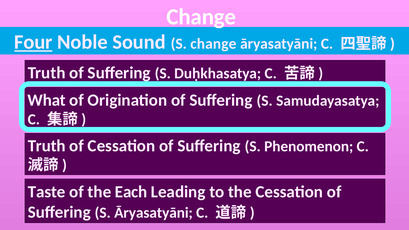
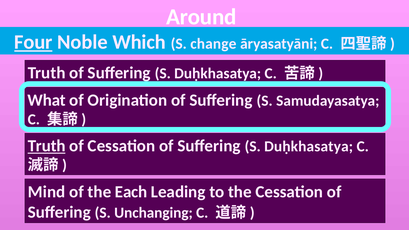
Change at (201, 17): Change -> Around
Sound: Sound -> Which
Truth at (47, 146) underline: none -> present
Phenomenon at (309, 147): Phenomenon -> Duḥkhasatya
Taste: Taste -> Mind
S Āryasatyāni: Āryasatyāni -> Unchanging
